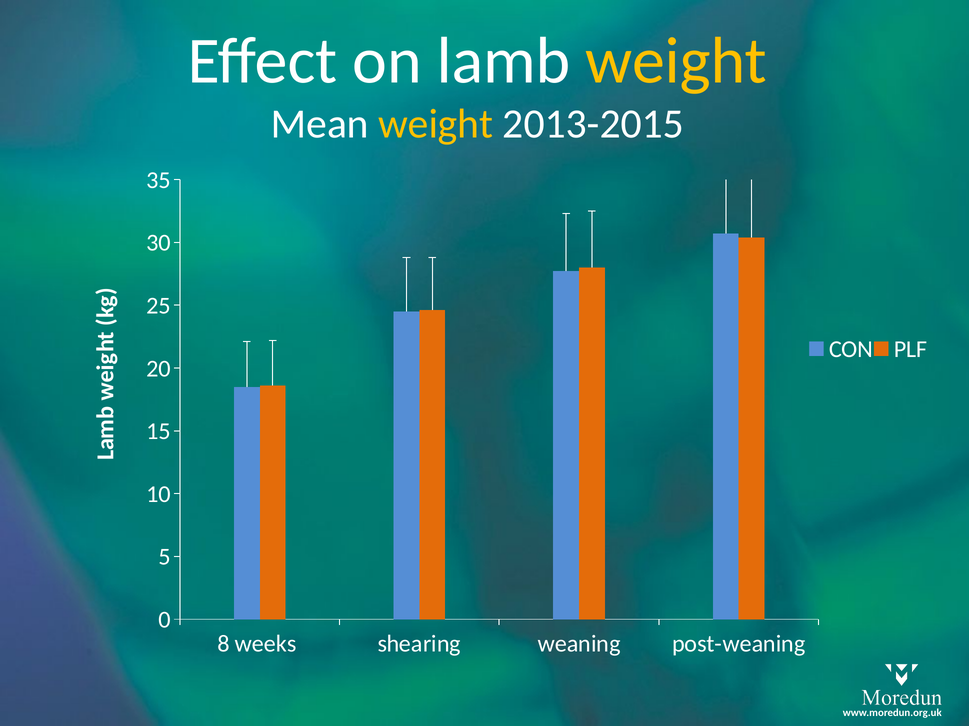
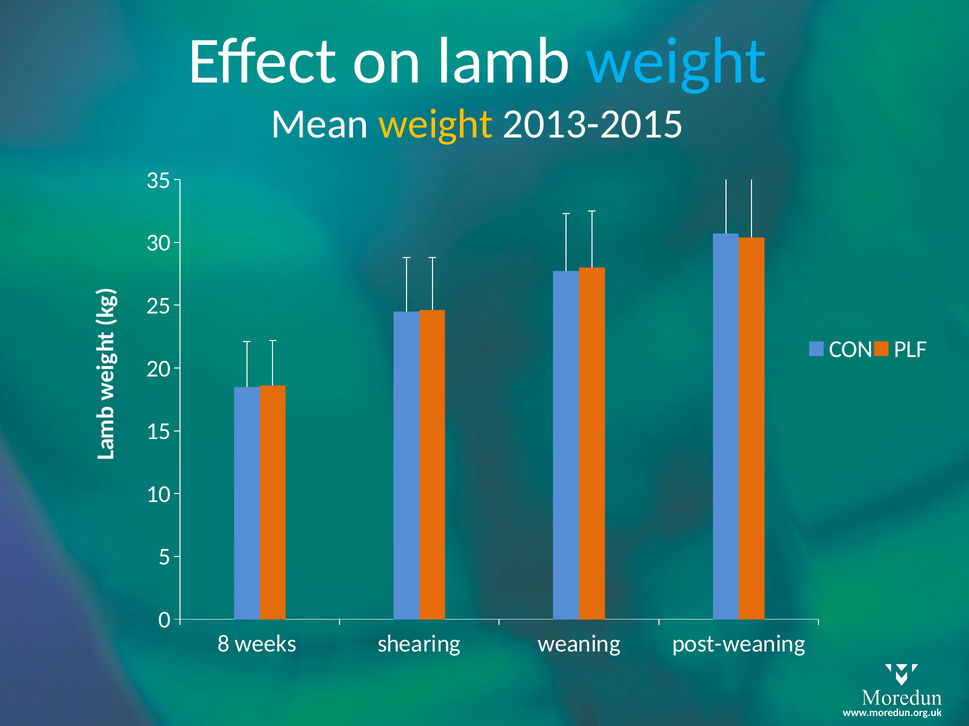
weight at (676, 61) colour: yellow -> light blue
